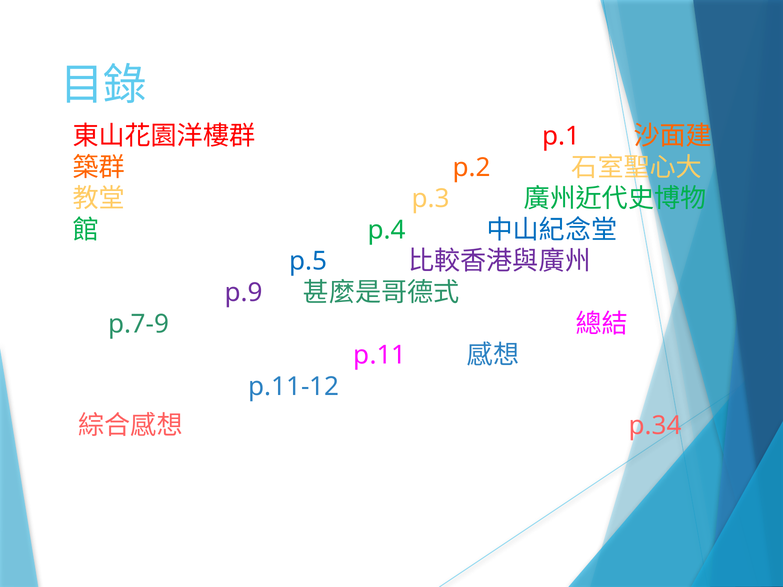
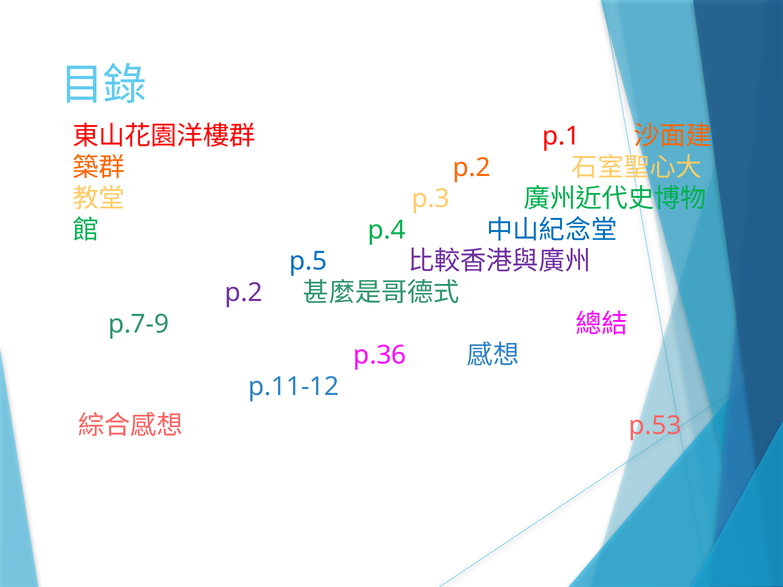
p.9 at (244, 293): p.9 -> p.2
p.11: p.11 -> p.36
p.34: p.34 -> p.53
